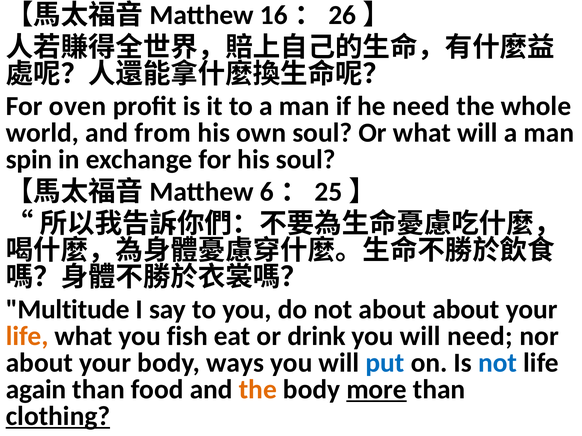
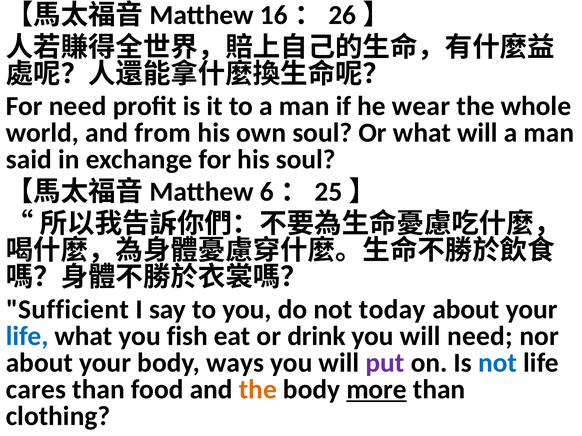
For oven: oven -> need
he need: need -> wear
spin: spin -> said
Multitude: Multitude -> Sufficient
not about: about -> today
life at (27, 336) colour: orange -> blue
put colour: blue -> purple
again: again -> cares
clothing underline: present -> none
